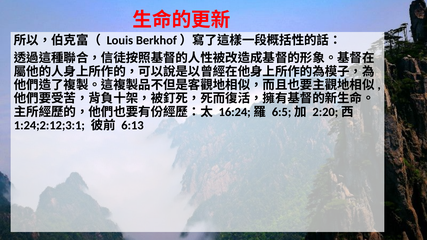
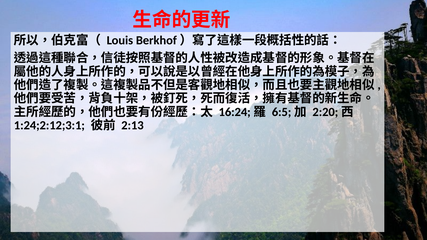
6:13: 6:13 -> 2:13
